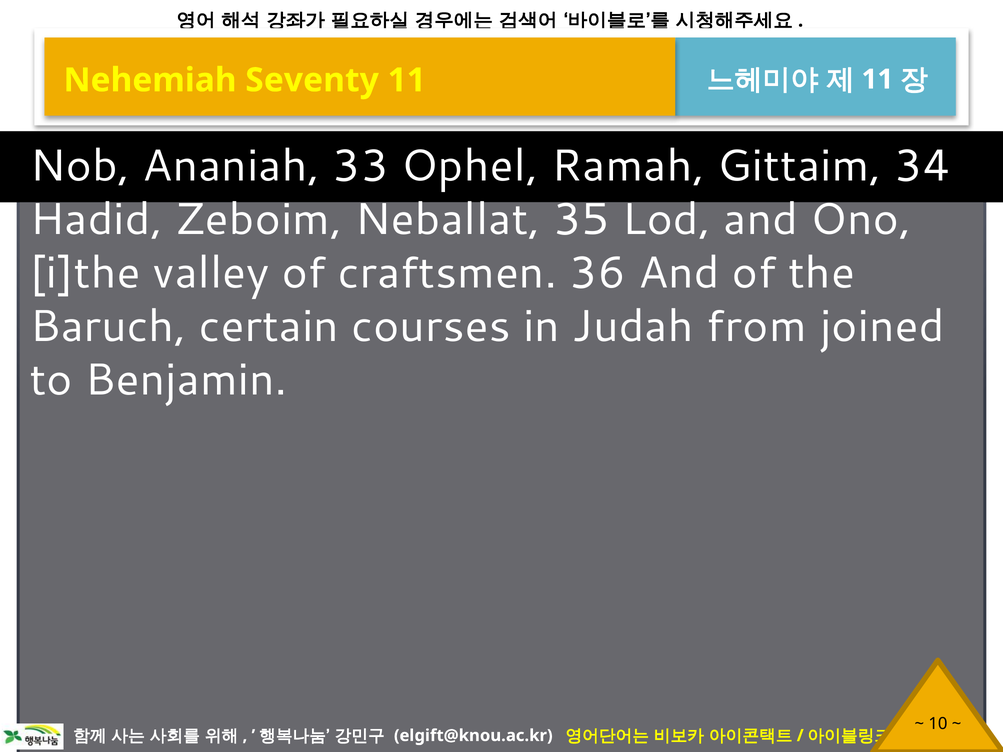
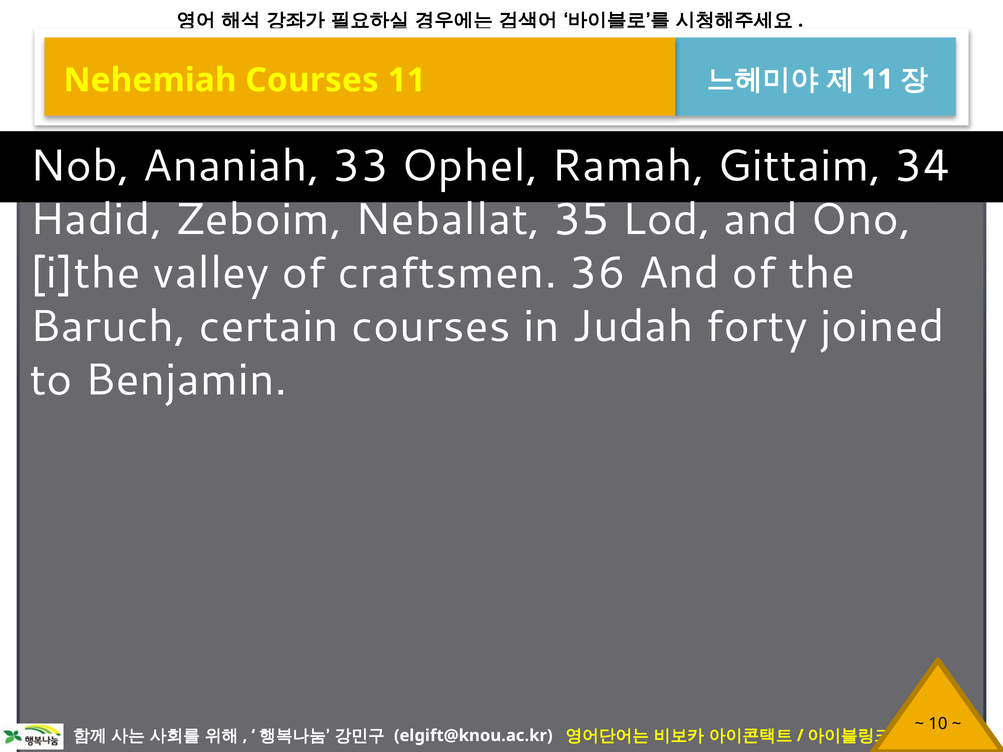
Nehemiah Seventy: Seventy -> Courses
from: from -> forty
